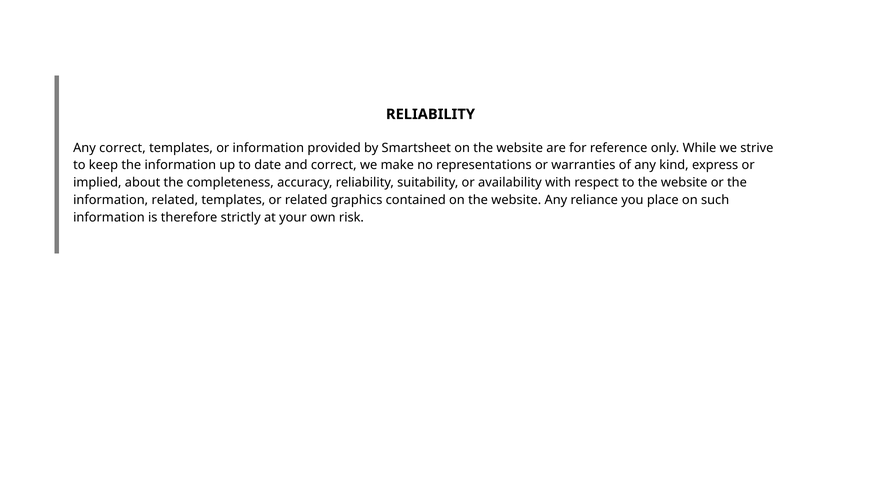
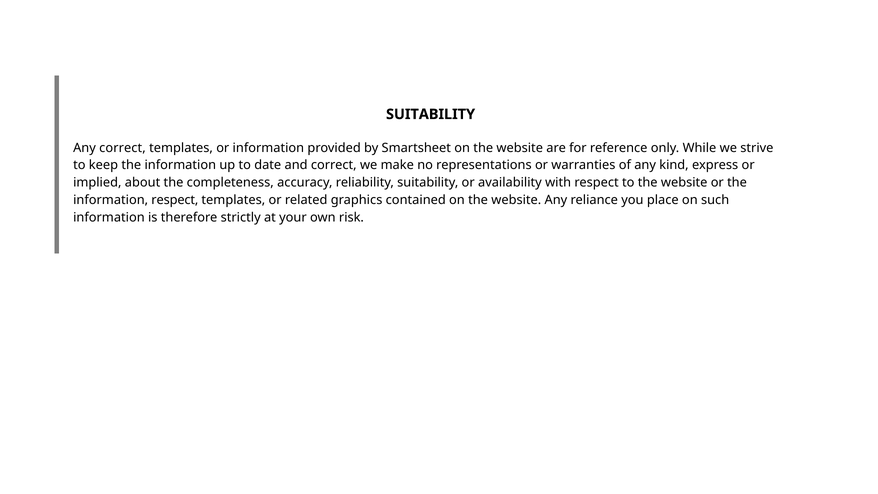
RELIABILITY at (430, 114): RELIABILITY -> SUITABILITY
information related: related -> respect
